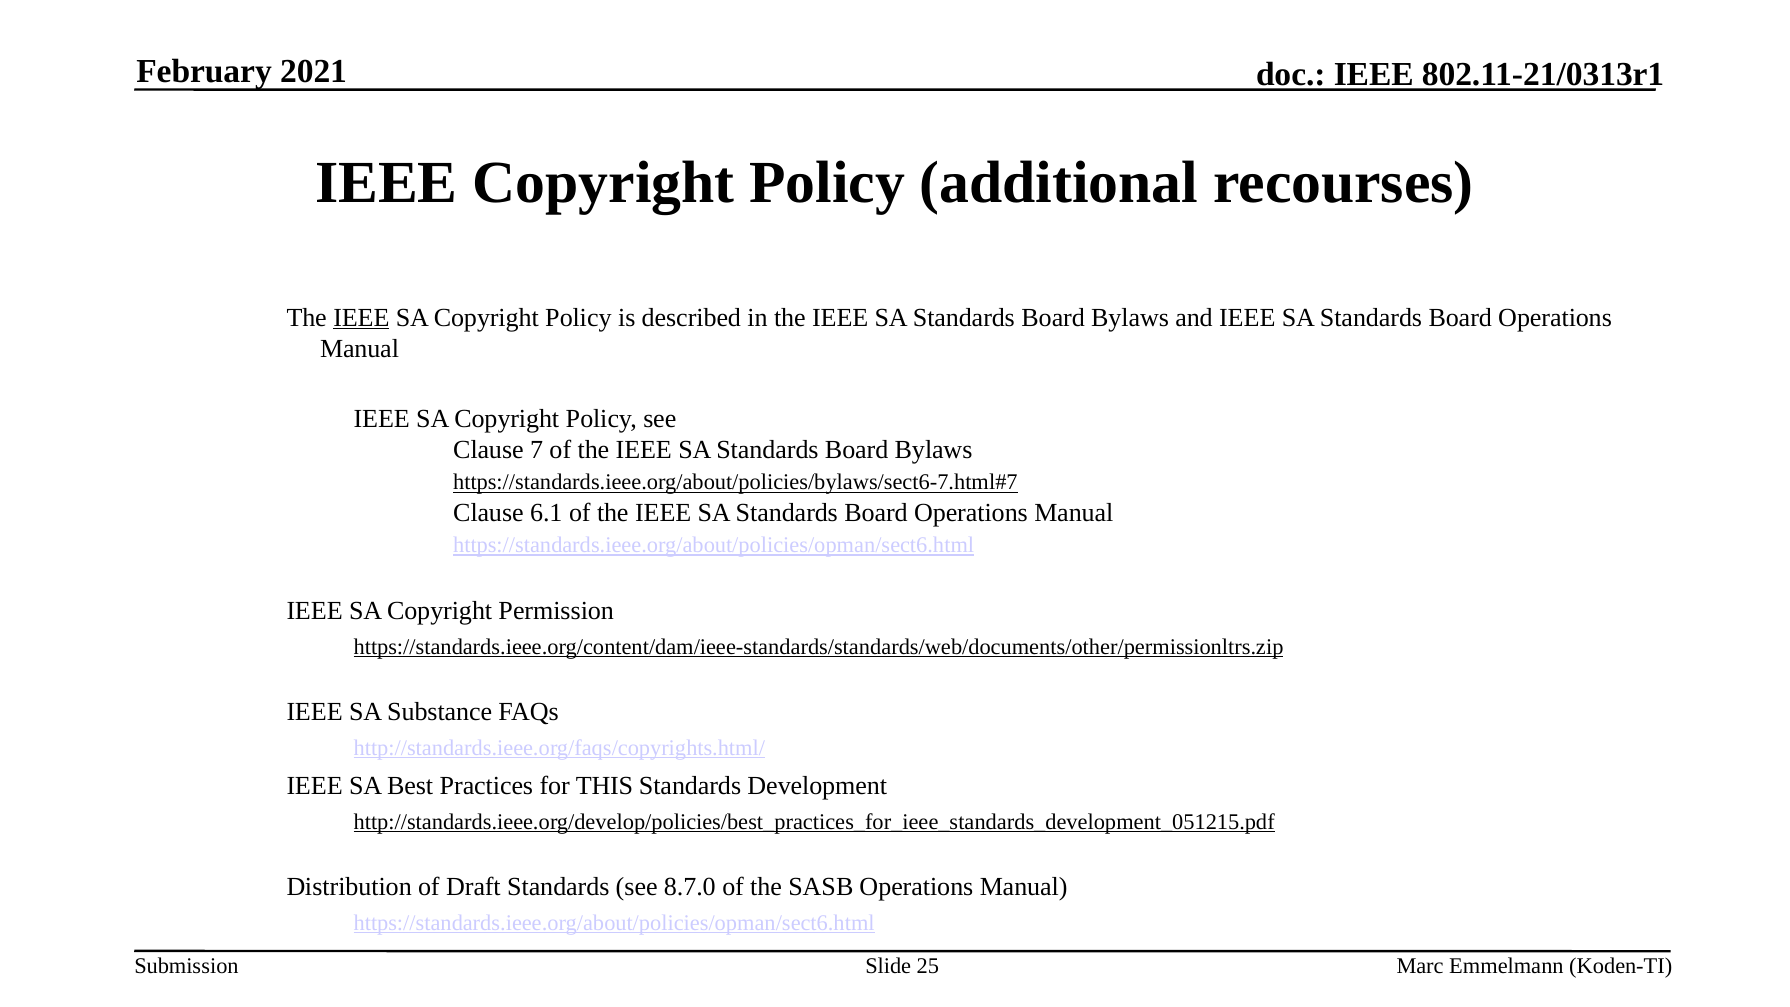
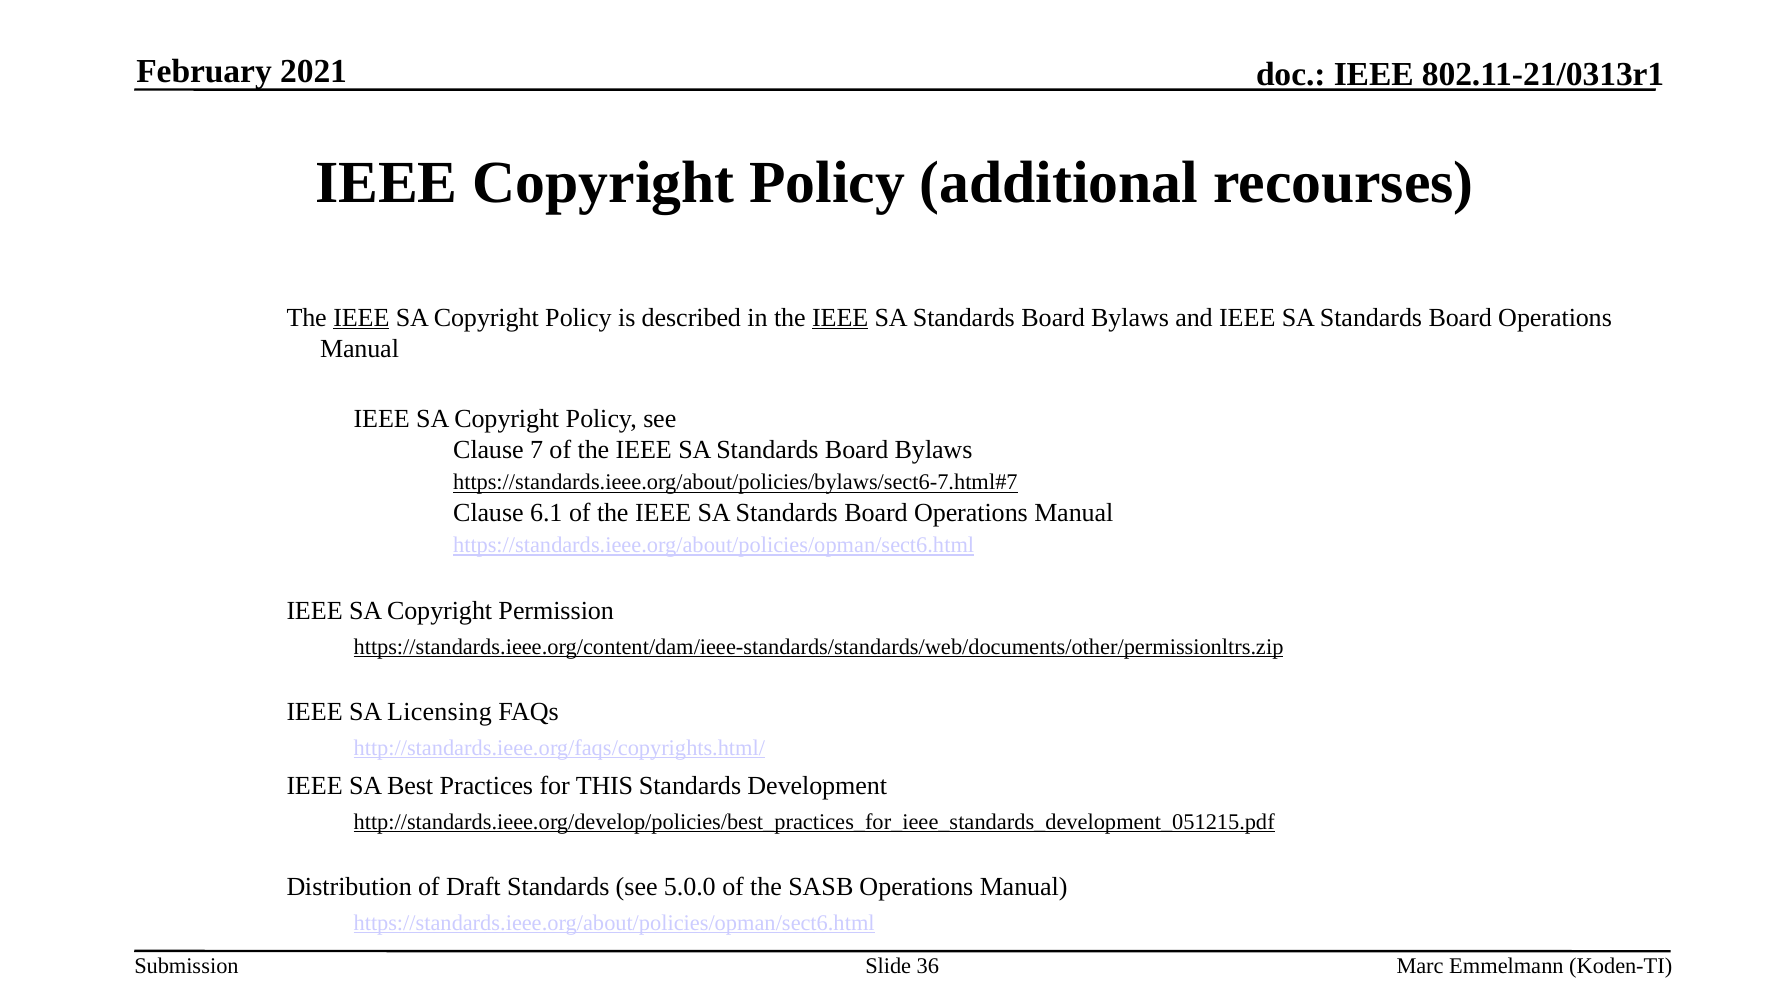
IEEE at (840, 317) underline: none -> present
Substance: Substance -> Licensing
8.7.0: 8.7.0 -> 5.0.0
25: 25 -> 36
